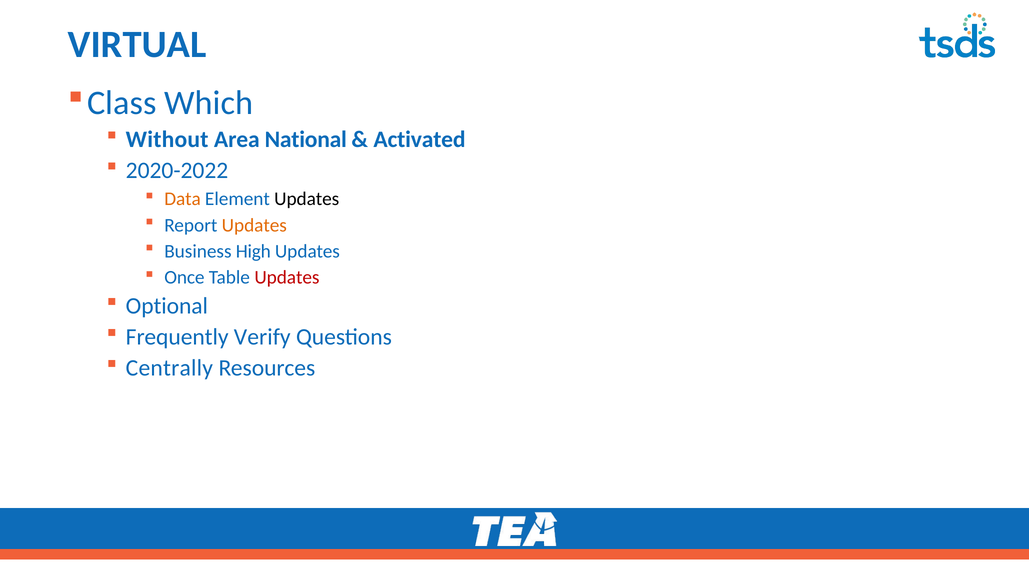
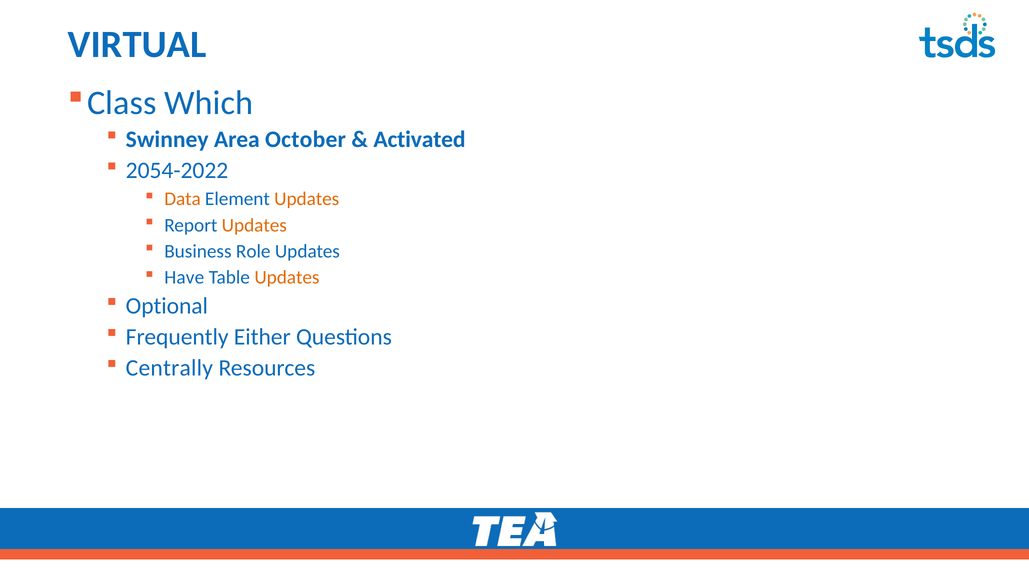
Without: Without -> Swinney
National: National -> October
2020-2022: 2020-2022 -> 2054-2022
Updates at (307, 199) colour: black -> orange
High: High -> Role
Once: Once -> Have
Updates at (287, 278) colour: red -> orange
Verify: Verify -> Either
